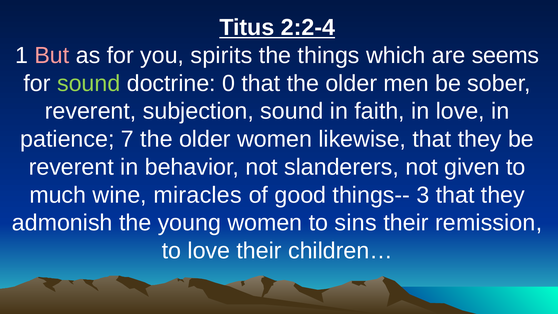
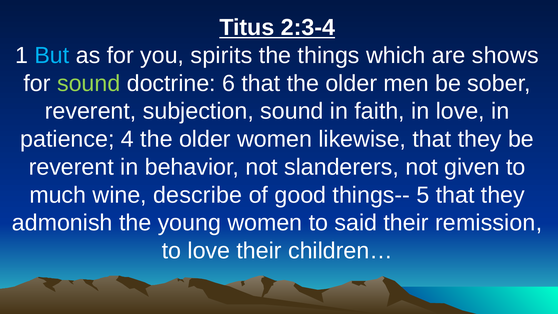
2:2-4: 2:2-4 -> 2:3-4
But colour: pink -> light blue
seems: seems -> shows
0: 0 -> 6
7: 7 -> 4
miracles: miracles -> describe
3: 3 -> 5
sins: sins -> said
